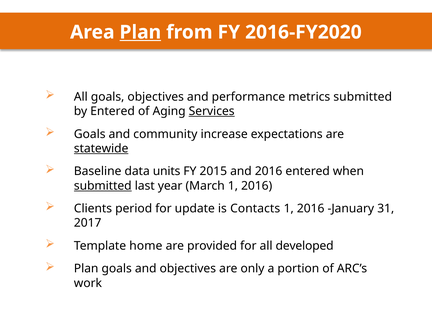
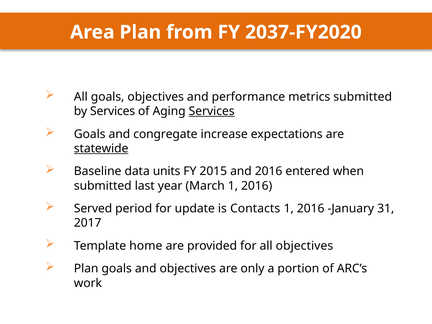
Plan at (140, 32) underline: present -> none
2016-FY2020: 2016-FY2020 -> 2037-FY2020
by Entered: Entered -> Services
community: community -> congregate
submitted at (103, 186) underline: present -> none
Clients: Clients -> Served
all developed: developed -> objectives
